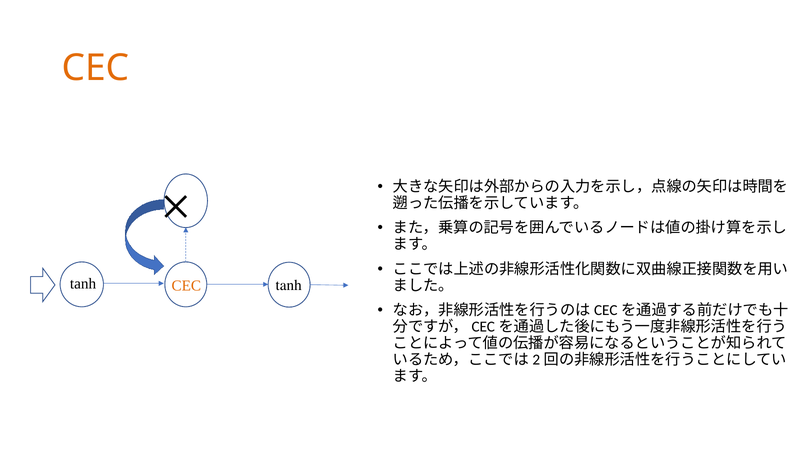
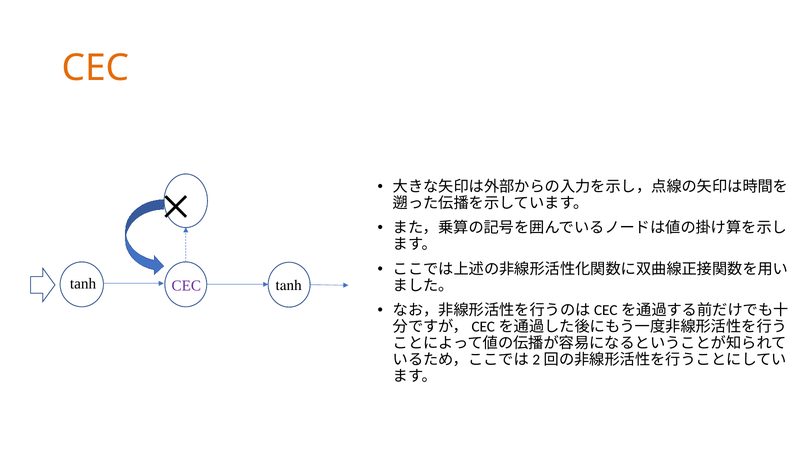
CEC at (186, 286) colour: orange -> purple
